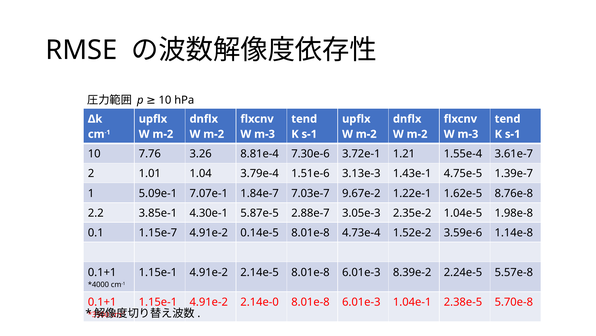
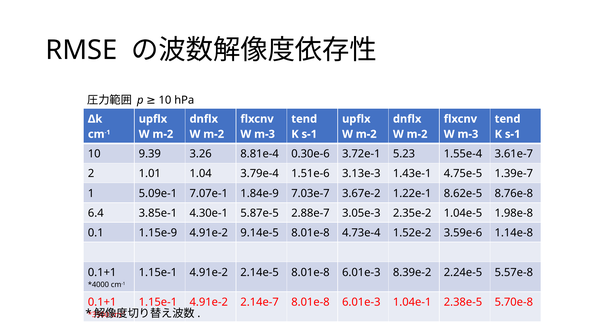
7.76: 7.76 -> 9.39
7.30e-6: 7.30e-6 -> 0.30e-6
1.21: 1.21 -> 5.23
1.84e-7: 1.84e-7 -> 1.84e-9
9.67e-2: 9.67e-2 -> 3.67e-2
1.62e-5: 1.62e-5 -> 8.62e-5
2.2: 2.2 -> 6.4
1.15e-7: 1.15e-7 -> 1.15e-9
0.14e-5: 0.14e-5 -> 9.14e-5
2.14e-0: 2.14e-0 -> 2.14e-7
